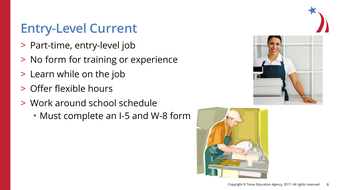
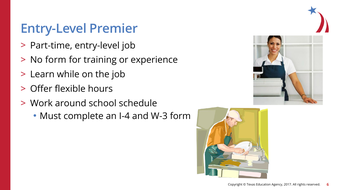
Current: Current -> Premier
I-5: I-5 -> I-4
W-8: W-8 -> W-3
